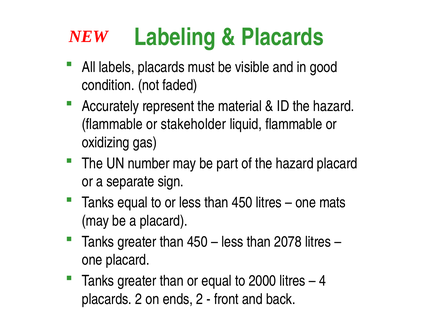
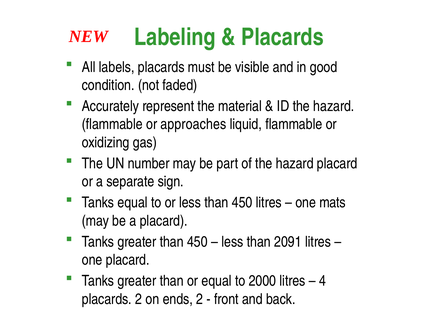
stakeholder: stakeholder -> approaches
2078: 2078 -> 2091
